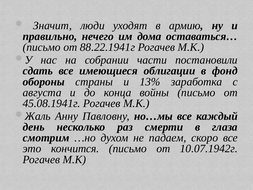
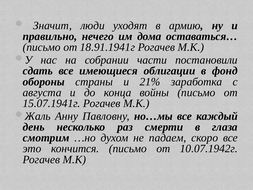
88.22.1941г: 88.22.1941г -> 18.91.1941г
13%: 13% -> 21%
45.08.1941г: 45.08.1941г -> 15.07.1941г
